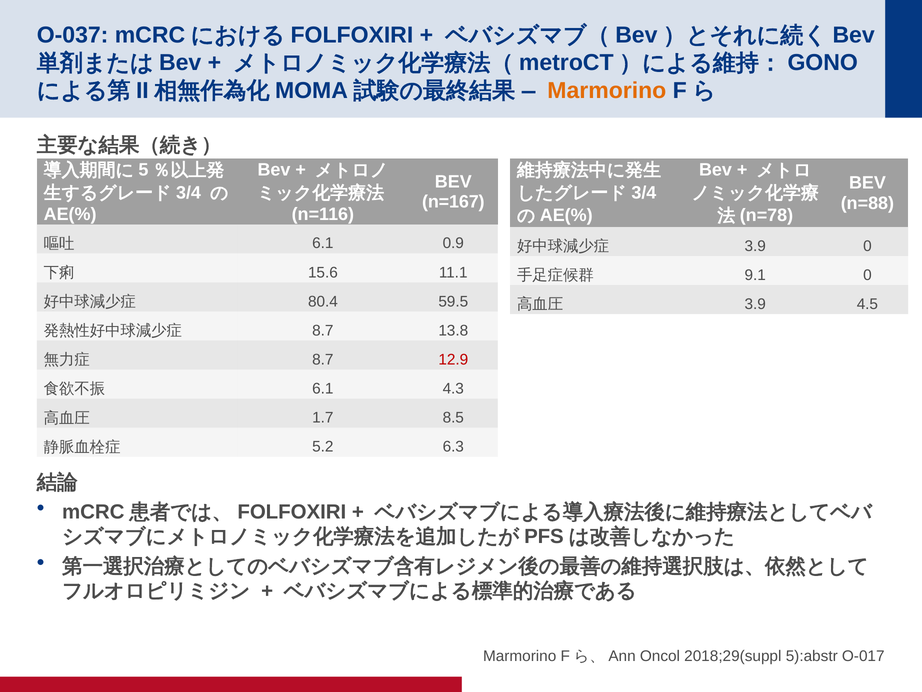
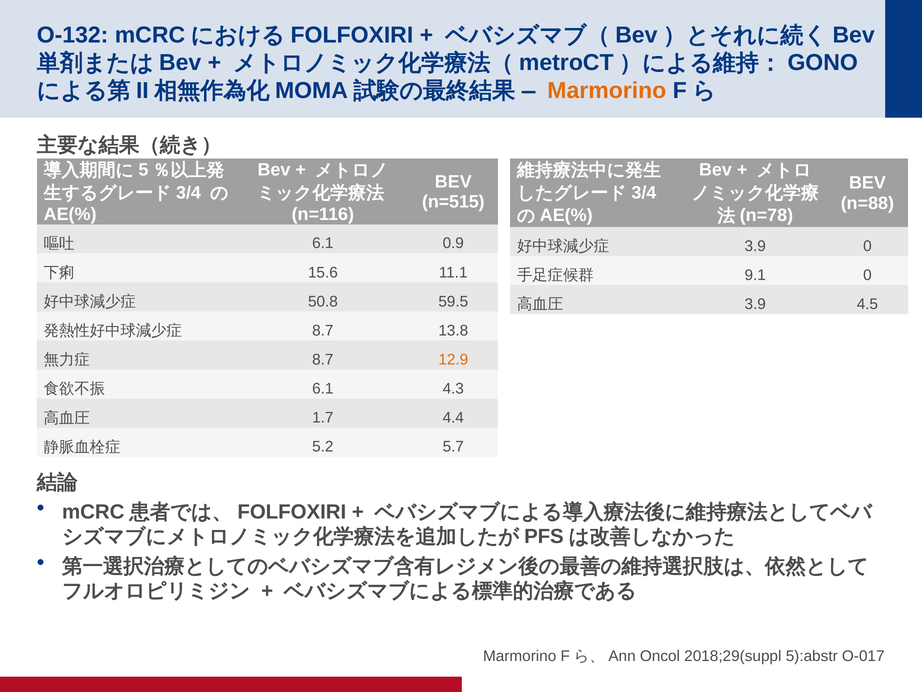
O-037: O-037 -> O-132
n=167: n=167 -> n=515
80.4: 80.4 -> 50.8
12.9 colour: red -> orange
8.5: 8.5 -> 4.4
6.3: 6.3 -> 5.7
